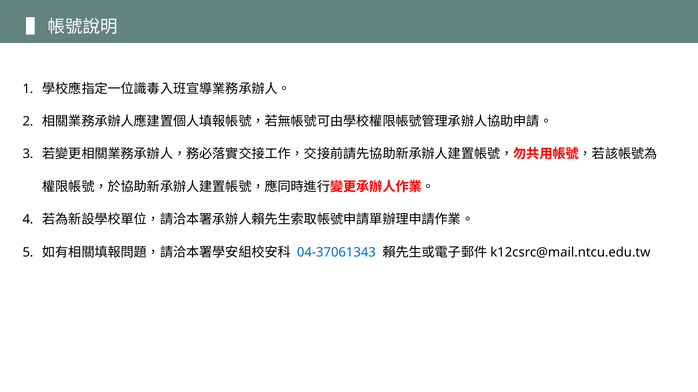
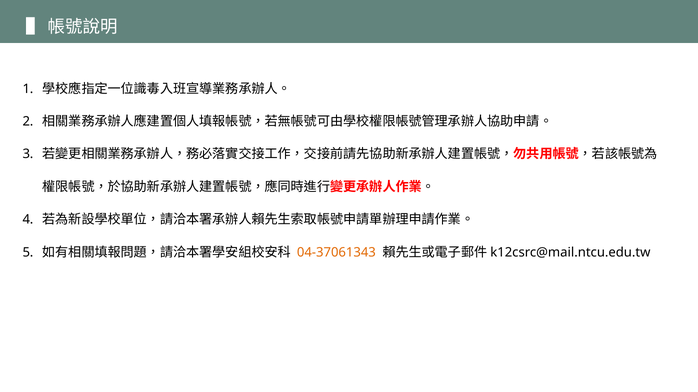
04-37061343 colour: blue -> orange
